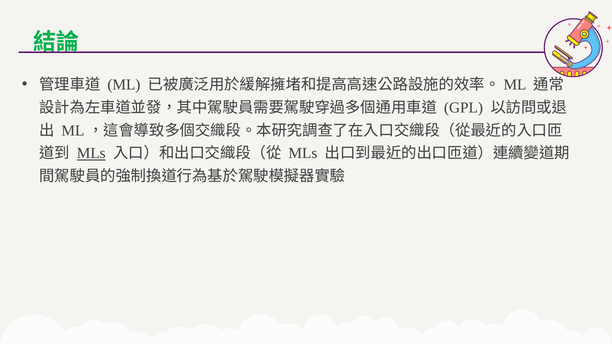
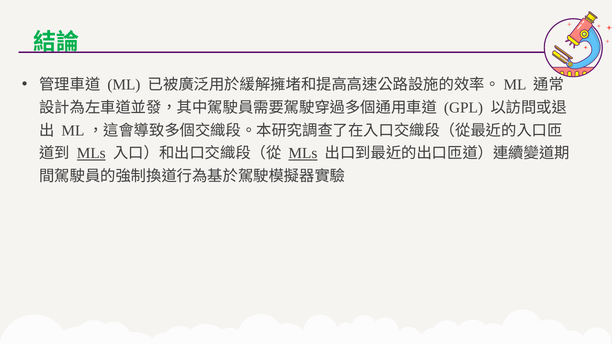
MLs at (303, 154) underline: none -> present
